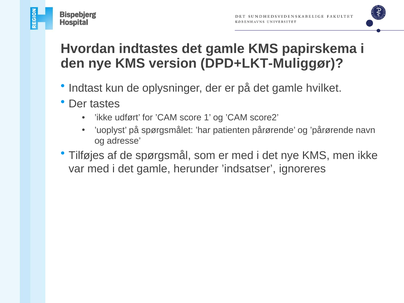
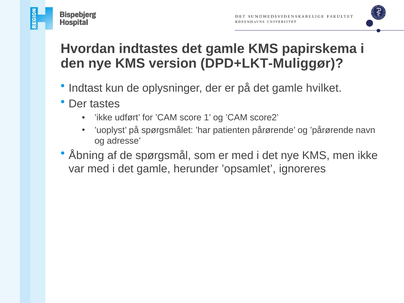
Tilføjes: Tilføjes -> Åbning
’indsatser: ’indsatser -> ’opsamlet
